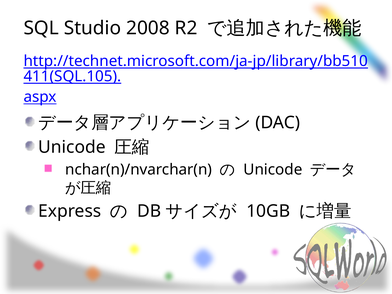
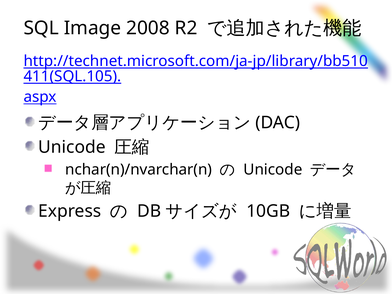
Studio: Studio -> Image
